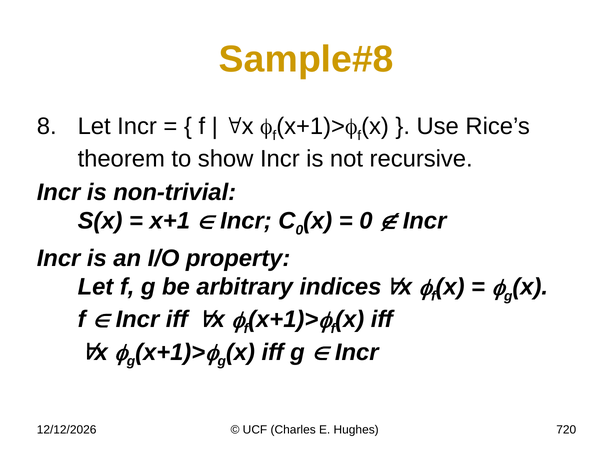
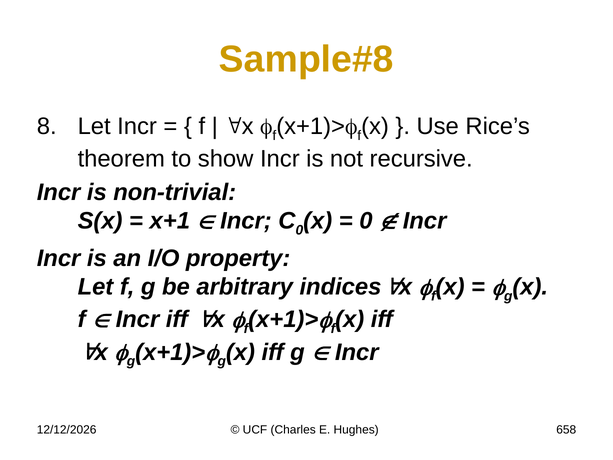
720: 720 -> 658
